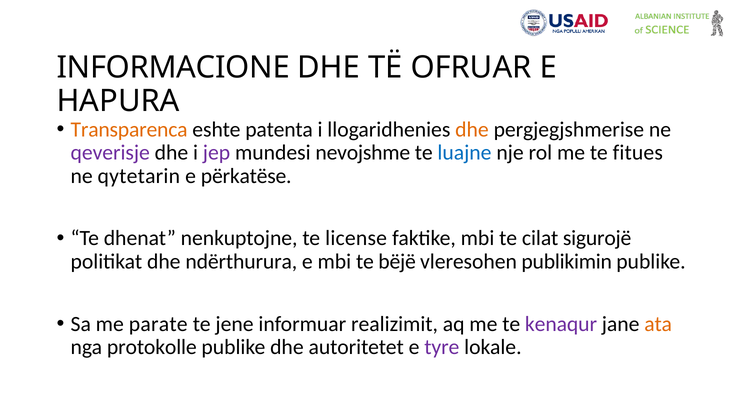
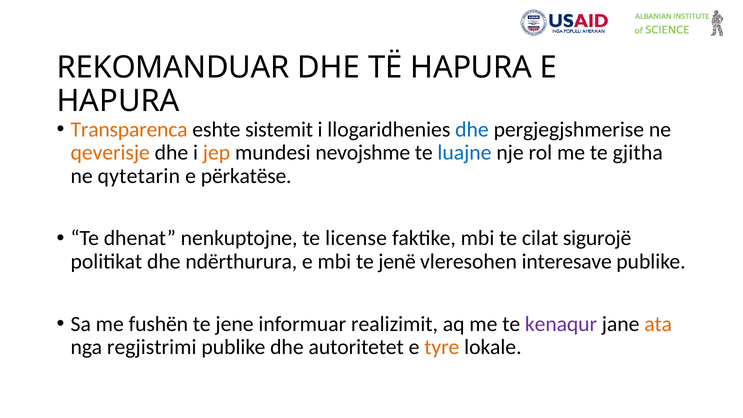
INFORMACIONE: INFORMACIONE -> REKOMANDUAR
TË OFRUAR: OFRUAR -> HAPURA
patenta: patenta -> sistemit
dhe at (472, 129) colour: orange -> blue
qeverisje colour: purple -> orange
jep colour: purple -> orange
fitues: fitues -> gjitha
bëjë: bëjë -> jenë
publikimin: publikimin -> interesave
parate: parate -> fushën
protokolle: protokolle -> regjistrimi
tyre colour: purple -> orange
